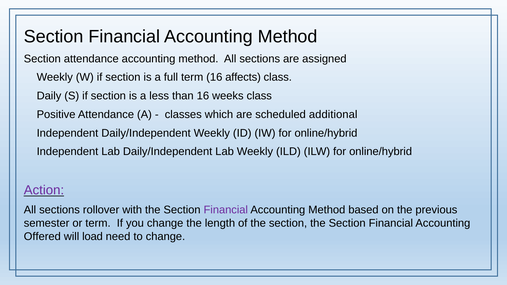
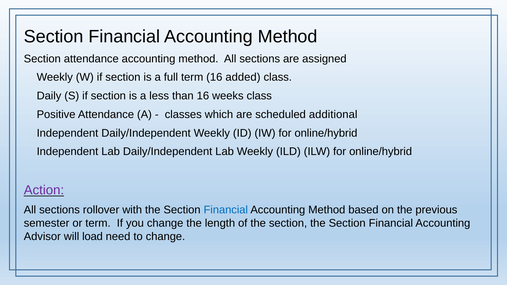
affects: affects -> added
Financial at (226, 210) colour: purple -> blue
Offered: Offered -> Advisor
